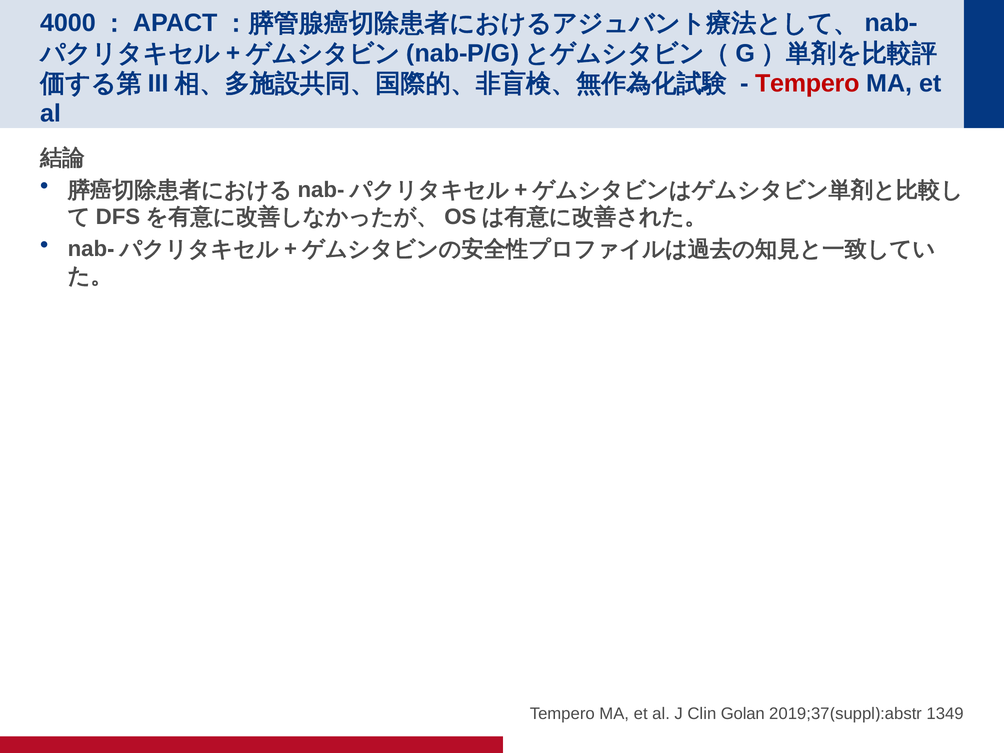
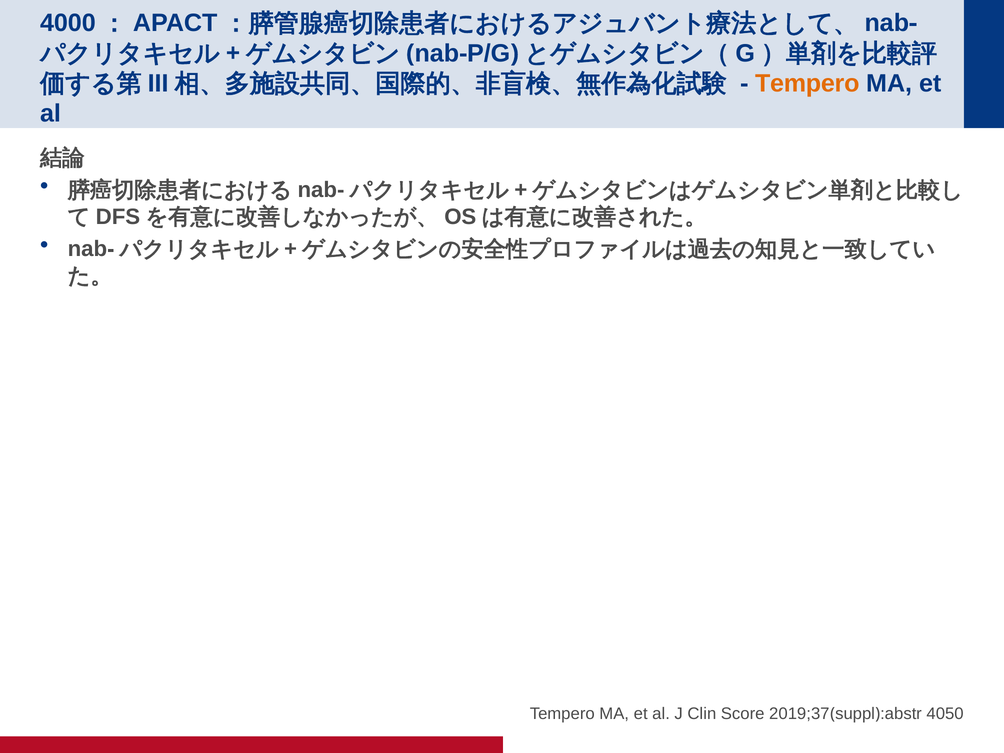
Tempero at (807, 83) colour: red -> orange
Golan: Golan -> Score
1349: 1349 -> 4050
